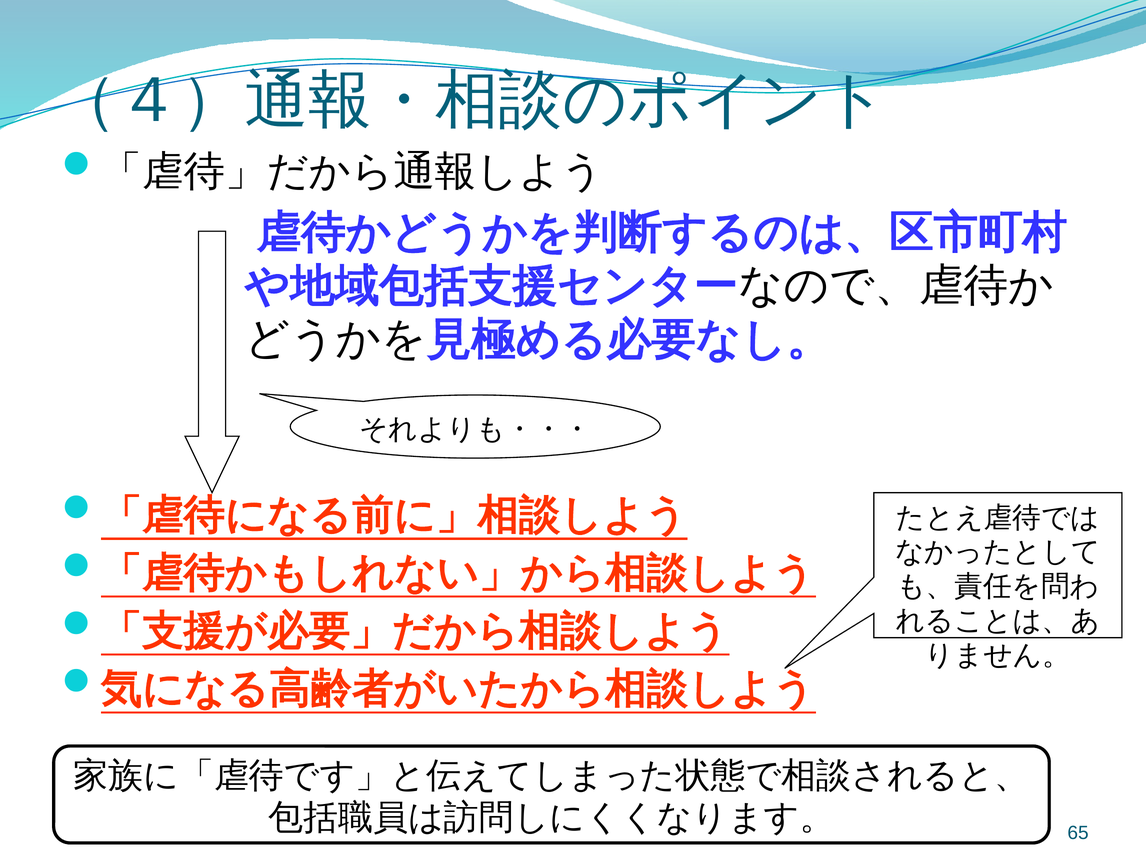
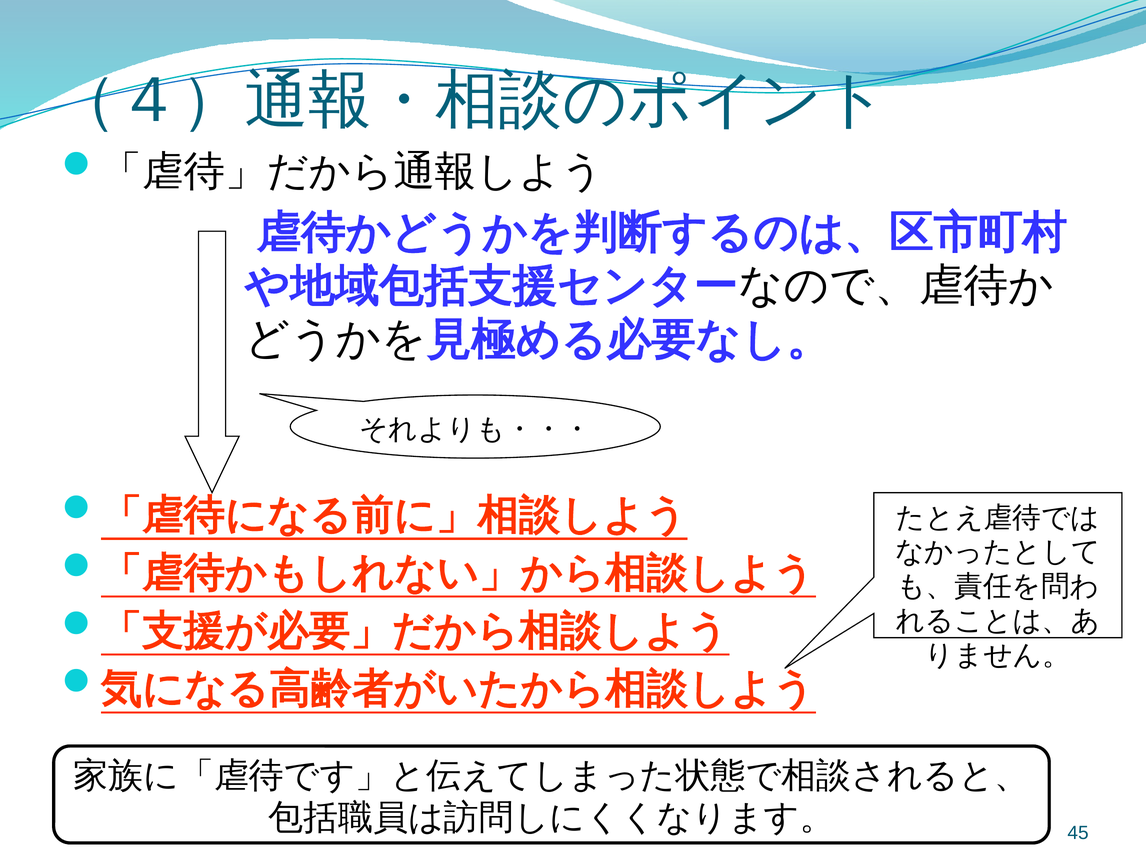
65: 65 -> 45
